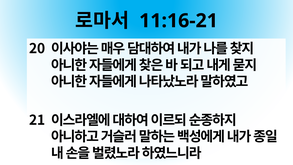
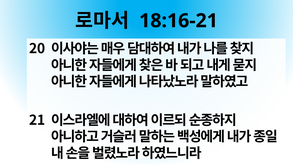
11:16-21: 11:16-21 -> 18:16-21
